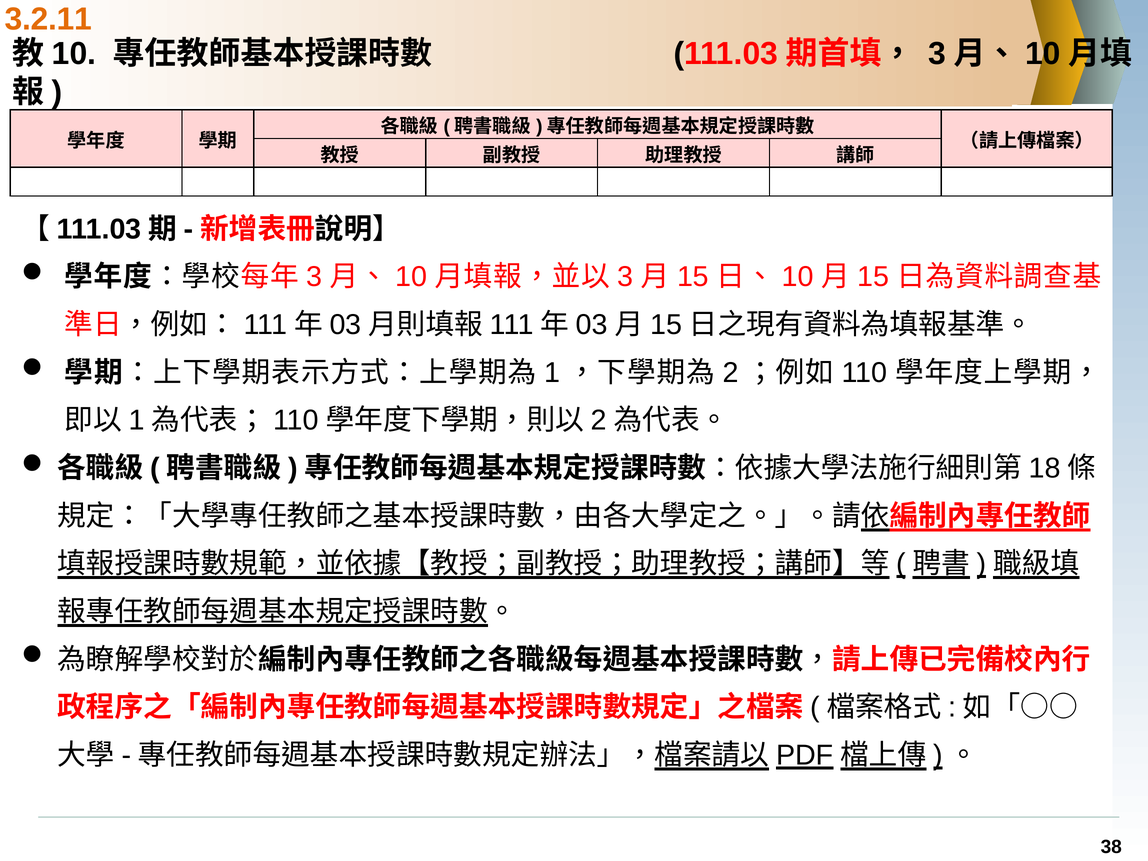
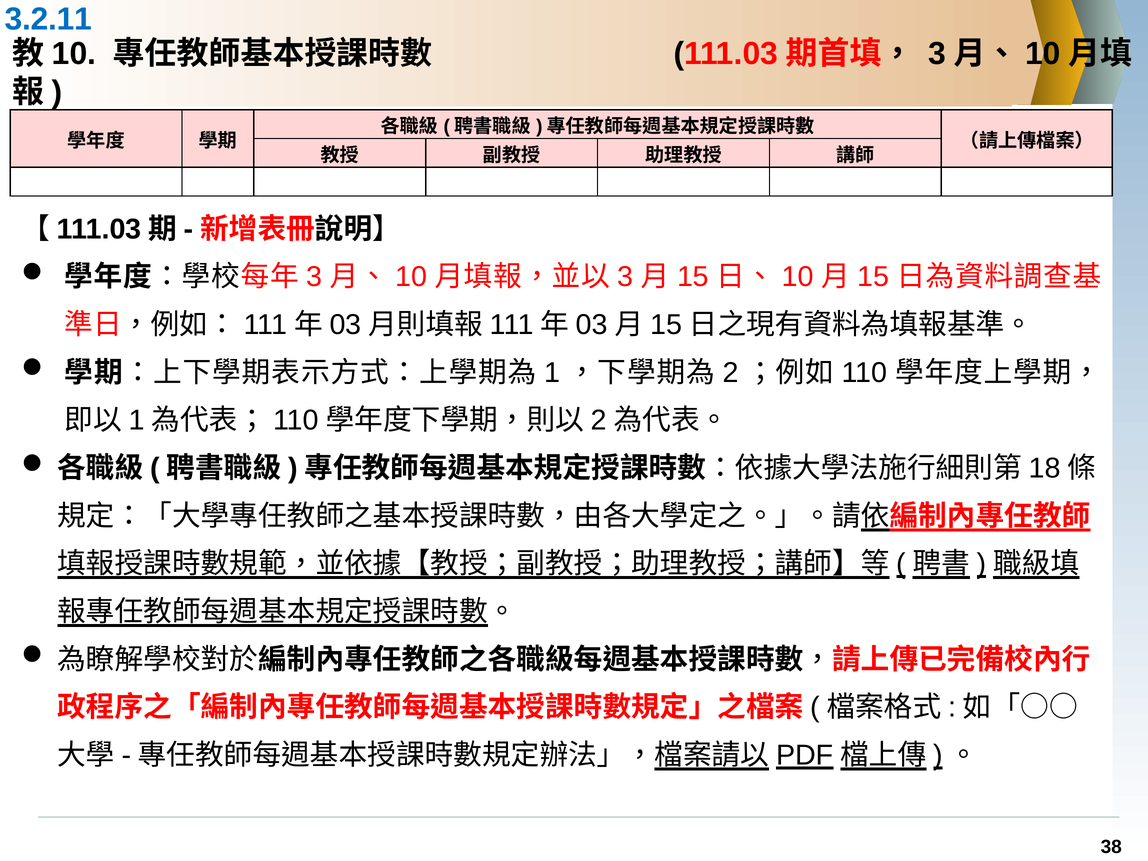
3.2.11 colour: orange -> blue
